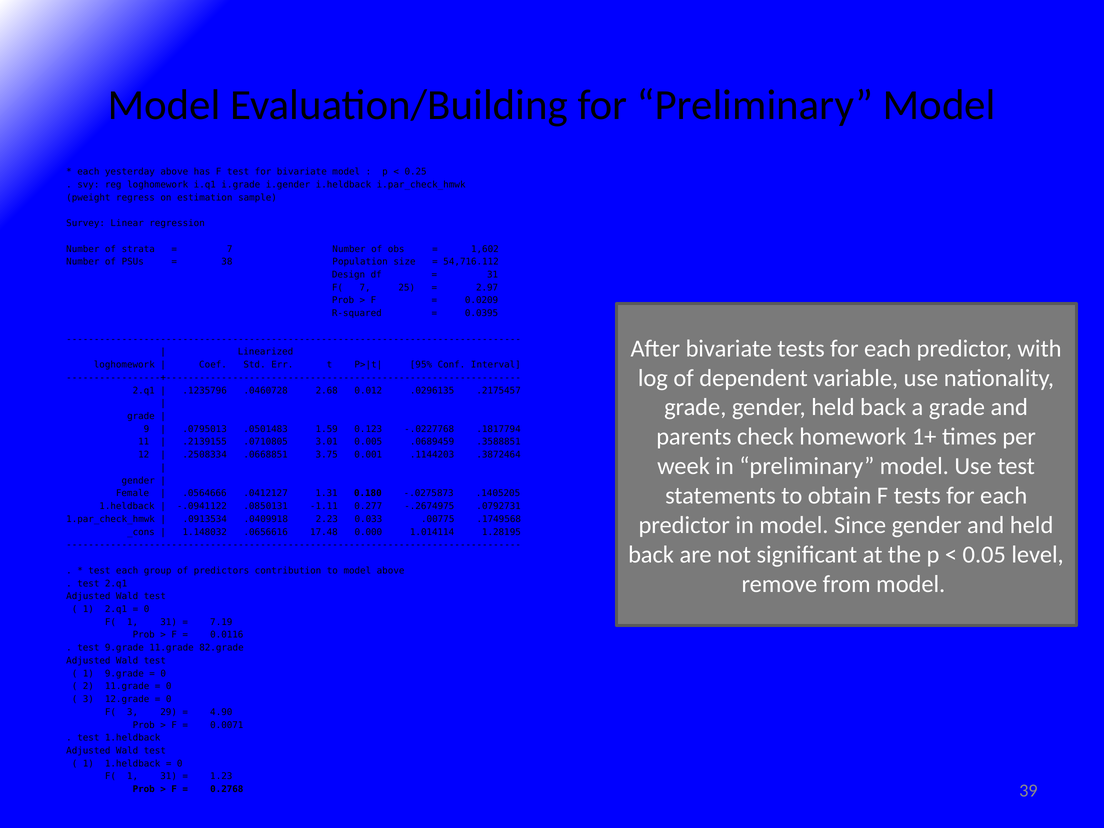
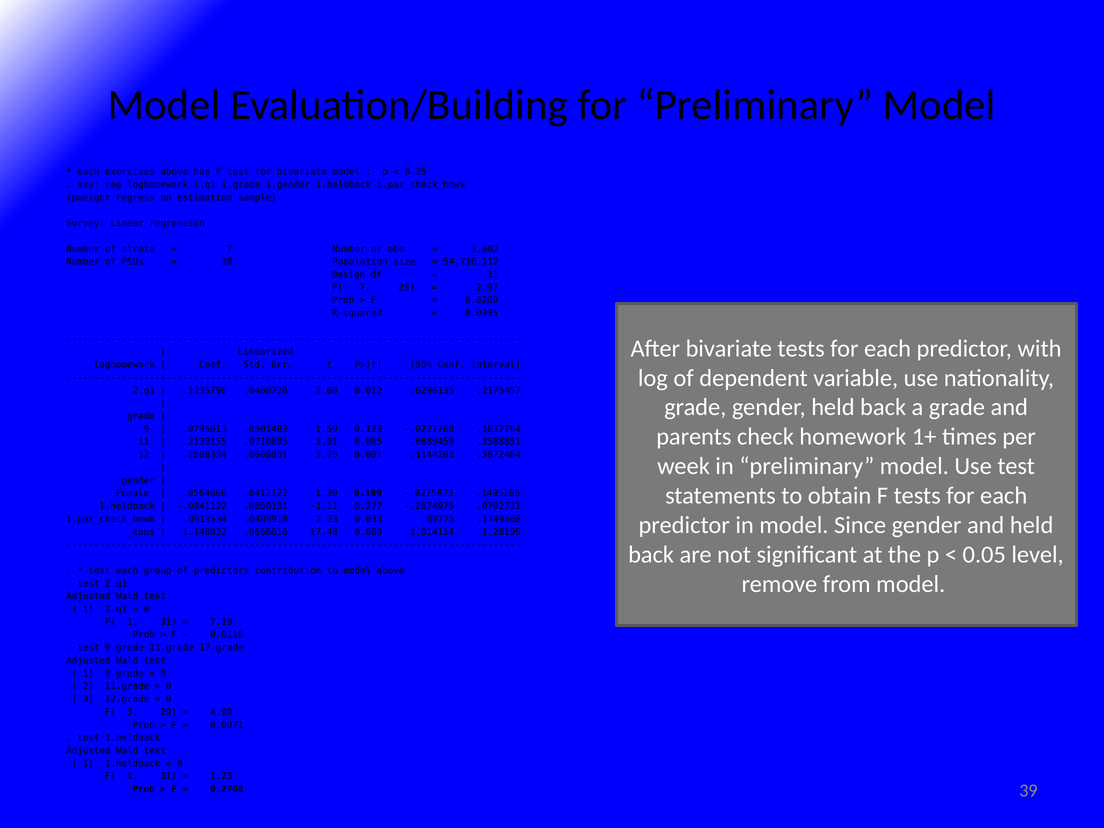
yesterday: yesterday -> exercises
1.31: 1.31 -> 1.30
82.grade: 82.grade -> 17.grade
